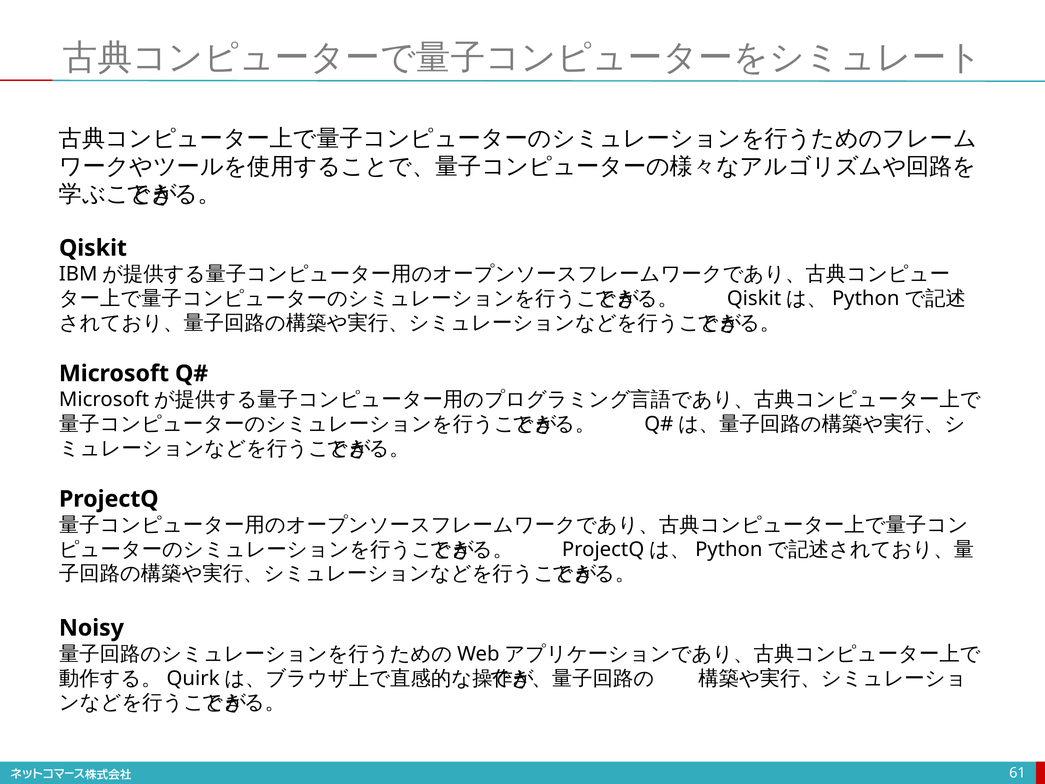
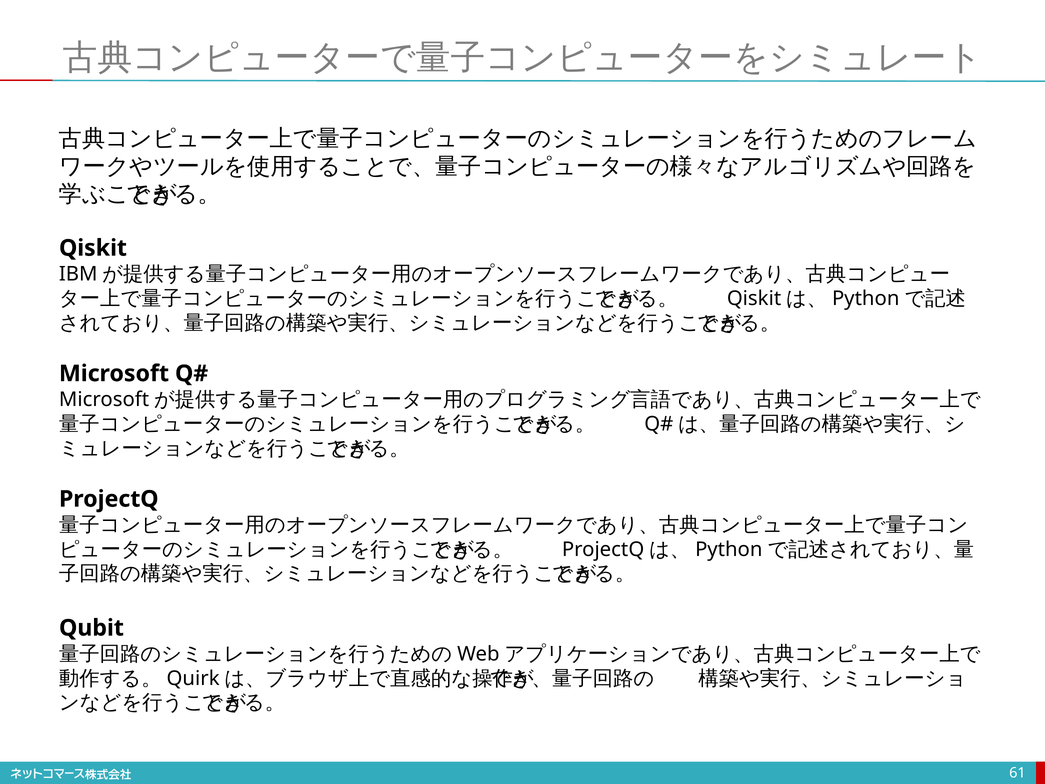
Noisy: Noisy -> Qubit
